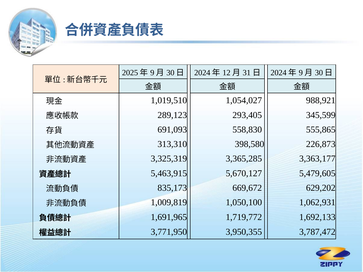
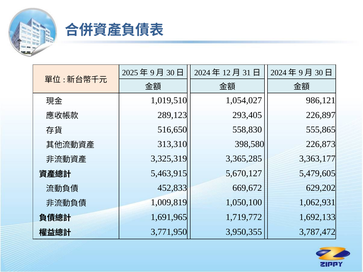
988,921: 988,921 -> 986,121
345,599: 345,599 -> 226,897
691,093: 691,093 -> 516,650
835,173: 835,173 -> 452,833
